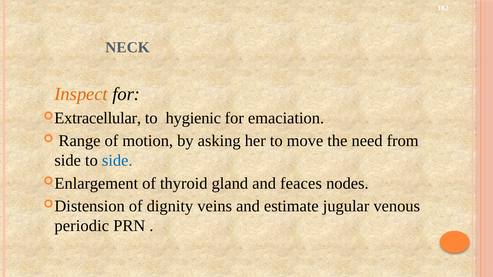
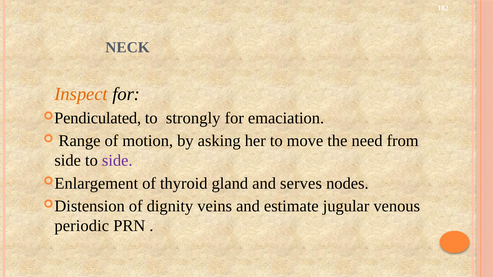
Extracellular: Extracellular -> Pendiculated
hygienic: hygienic -> strongly
side at (117, 161) colour: blue -> purple
feaces: feaces -> serves
